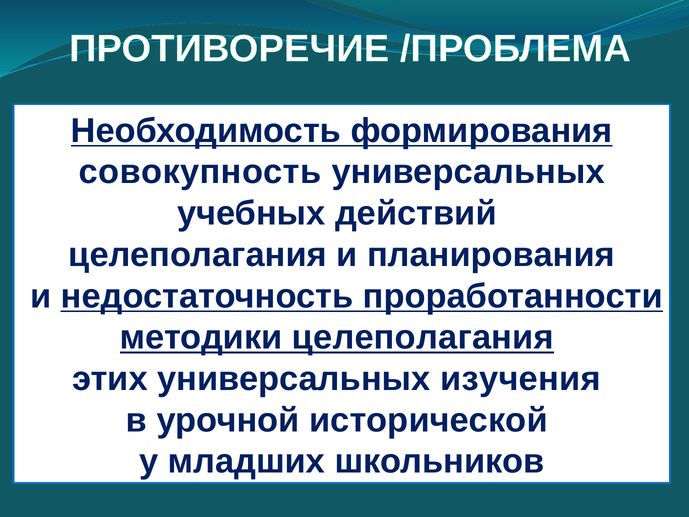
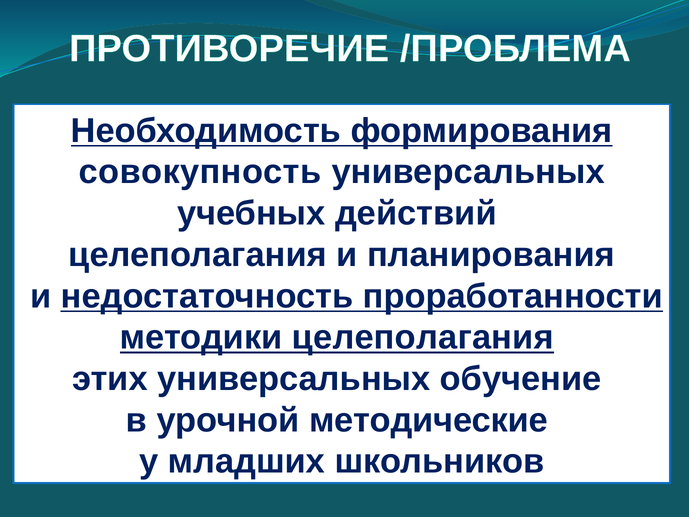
изучения: изучения -> обучение
исторической: исторической -> методические
